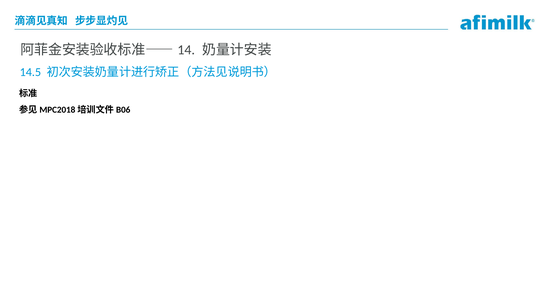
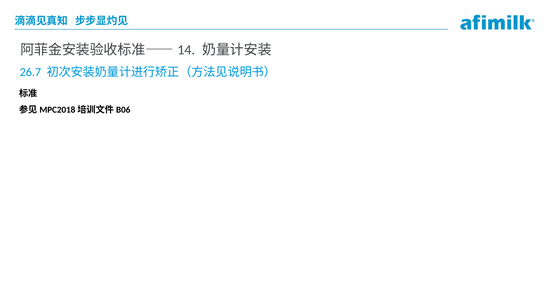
14.5: 14.5 -> 26.7
